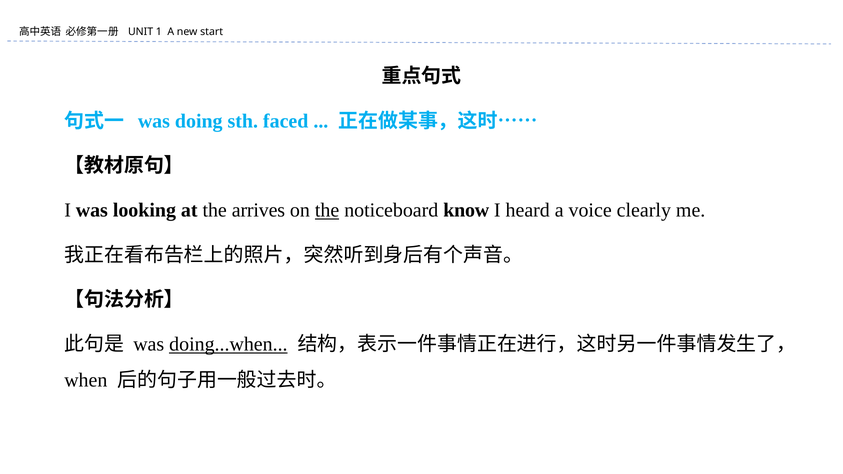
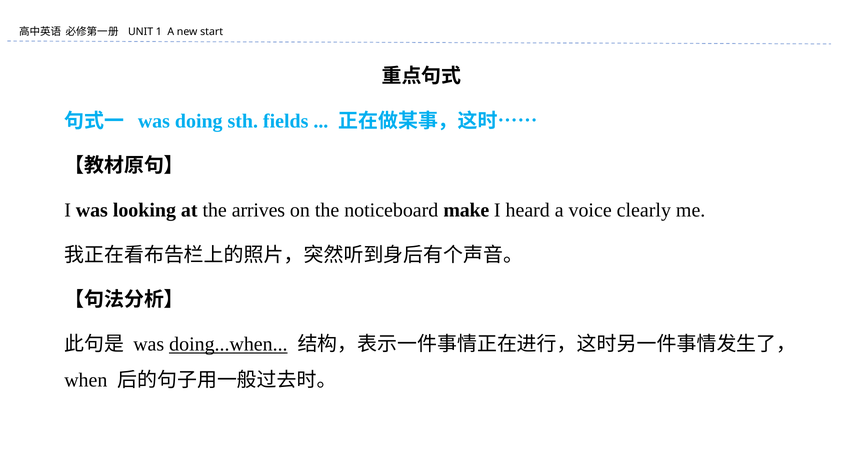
faced: faced -> fields
the at (327, 210) underline: present -> none
know: know -> make
